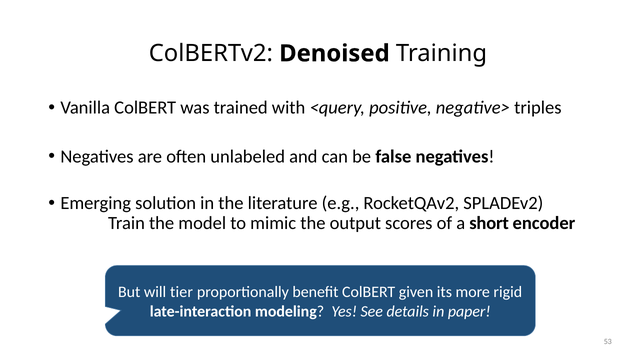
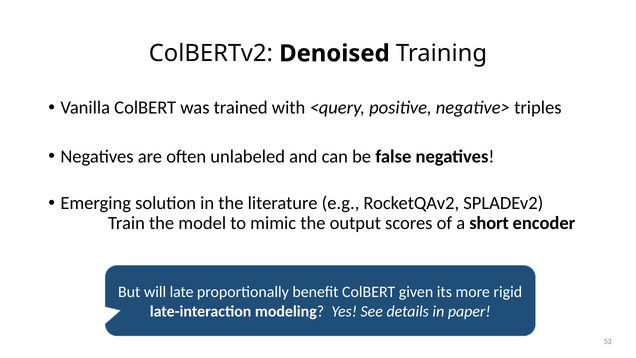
tier: tier -> late
